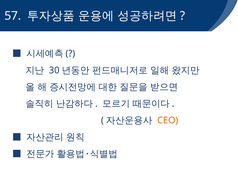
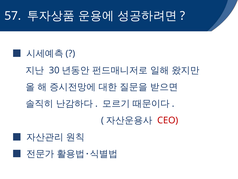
CEO colour: orange -> red
